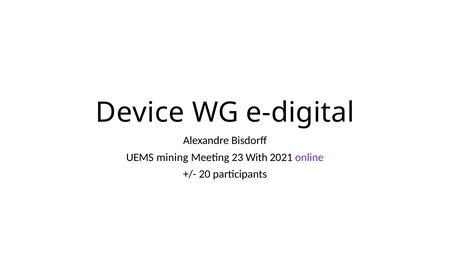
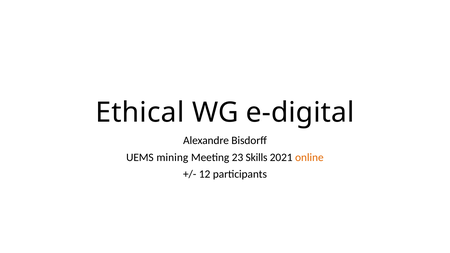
Device: Device -> Ethical
With: With -> Skills
online colour: purple -> orange
20: 20 -> 12
